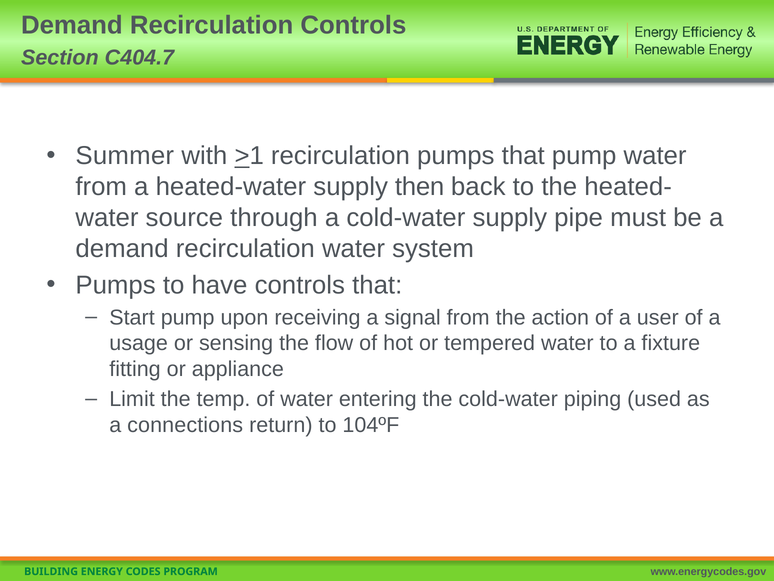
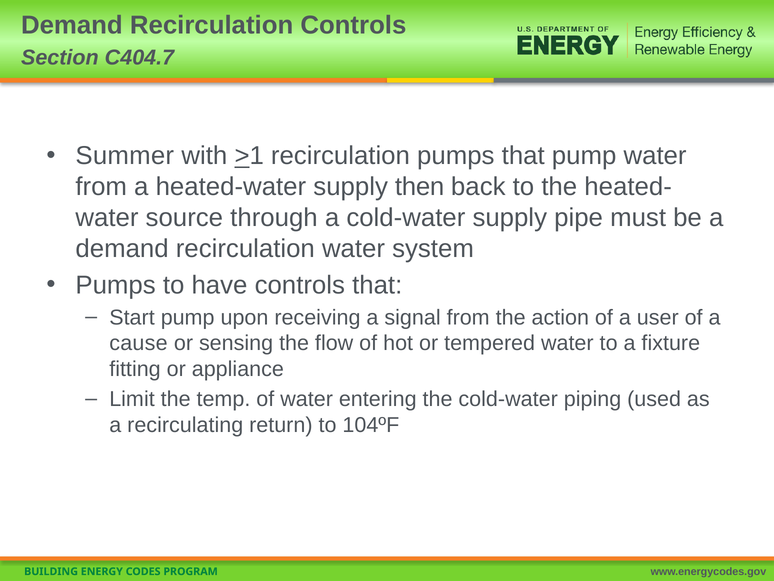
usage: usage -> cause
connections: connections -> recirculating
